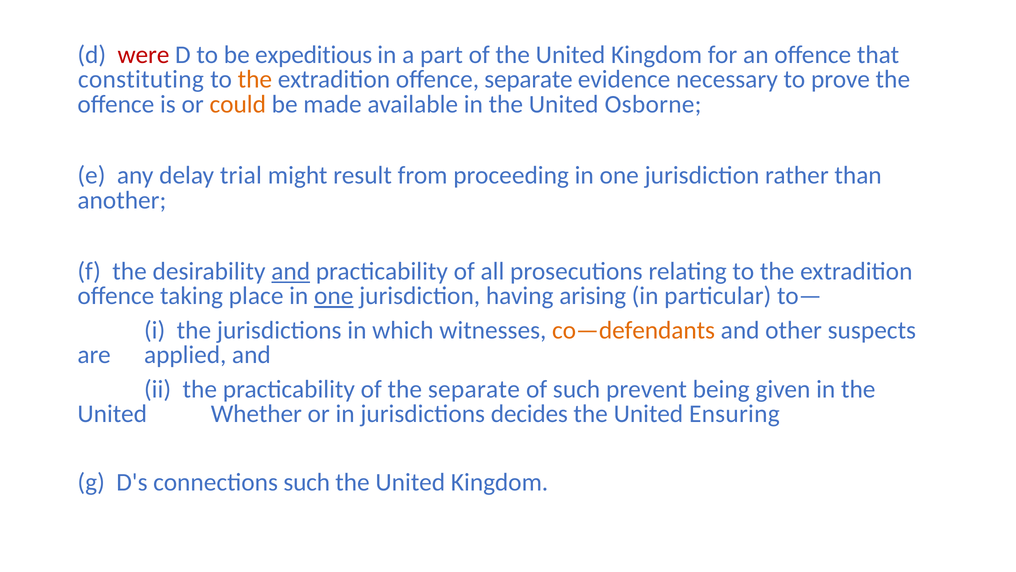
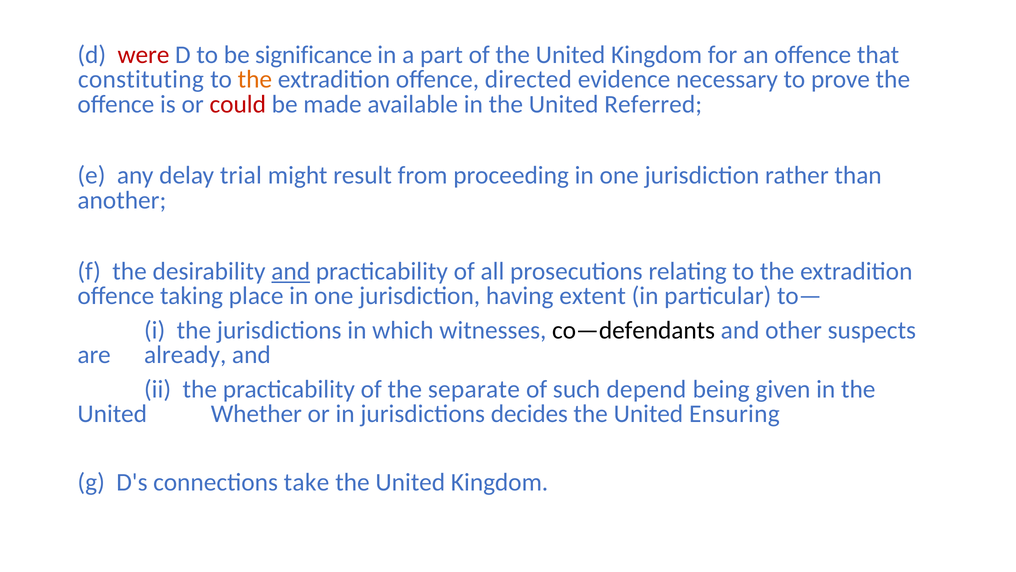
expeditious: expeditious -> significance
offence separate: separate -> directed
could colour: orange -> red
Osborne: Osborne -> Referred
one at (334, 296) underline: present -> none
arising: arising -> extent
co—defendants colour: orange -> black
applied: applied -> already
prevent: prevent -> depend
connections such: such -> take
